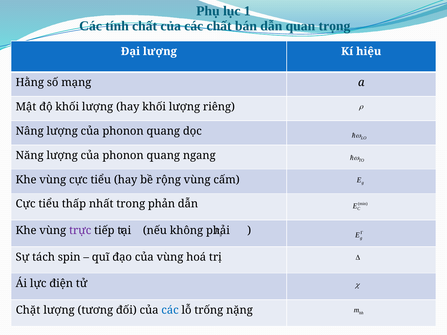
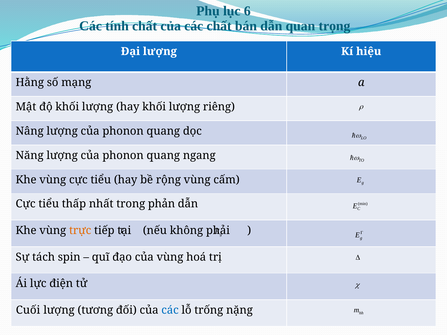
1: 1 -> 6
trực colour: purple -> orange
Chặt: Chặt -> Cuối
